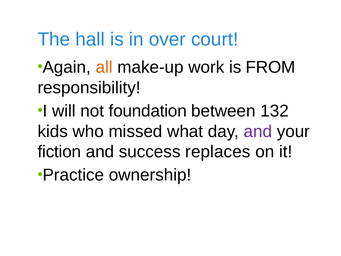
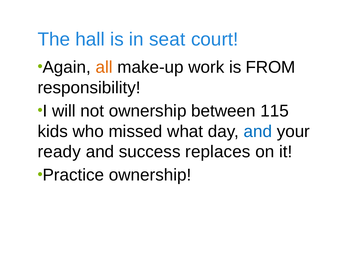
over: over -> seat
not foundation: foundation -> ownership
132: 132 -> 115
and at (258, 131) colour: purple -> blue
fiction: fiction -> ready
